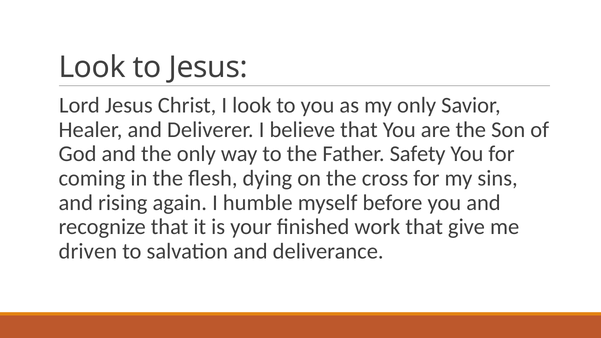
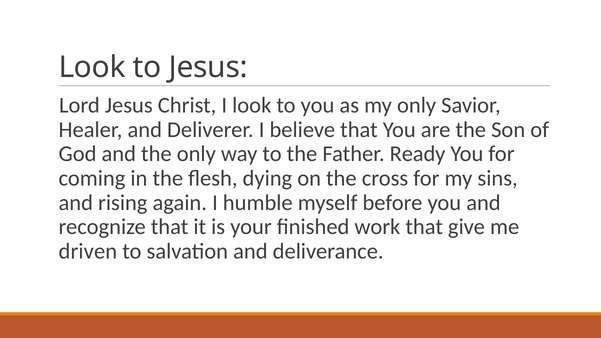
Safety: Safety -> Ready
